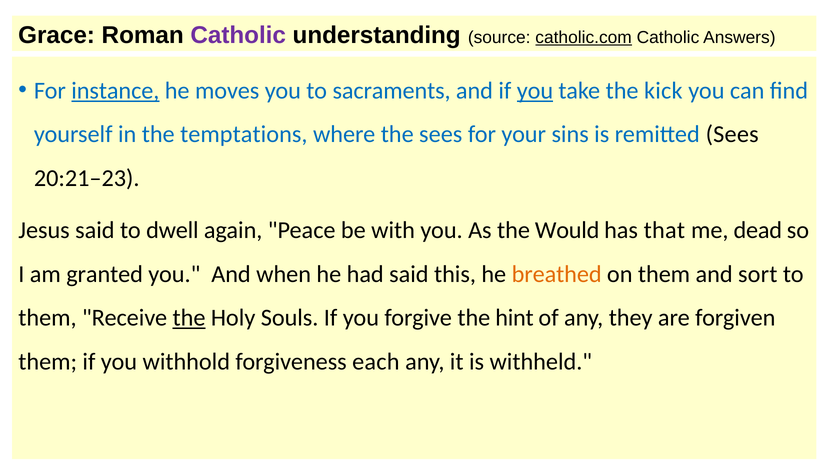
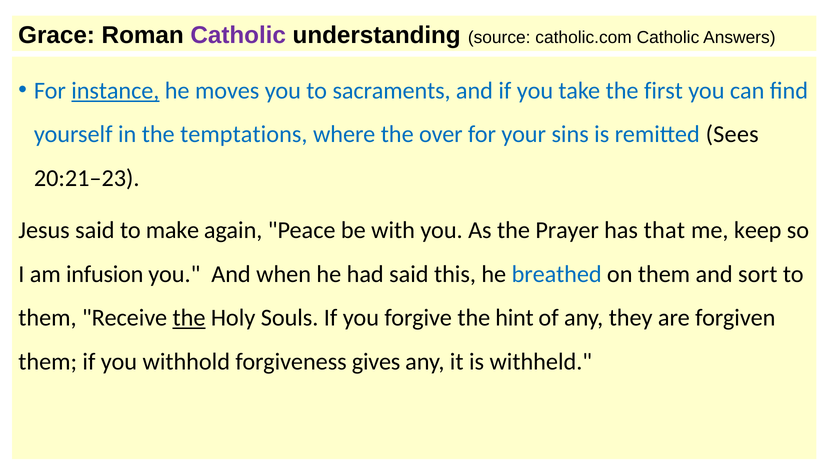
catholic.com underline: present -> none
you at (535, 91) underline: present -> none
kick: kick -> first
the sees: sees -> over
dwell: dwell -> make
Would: Would -> Prayer
dead: dead -> keep
granted: granted -> infusion
breathed colour: orange -> blue
each: each -> gives
